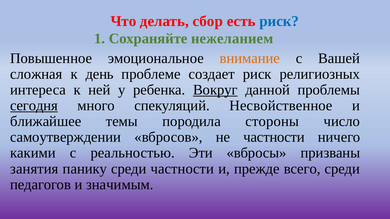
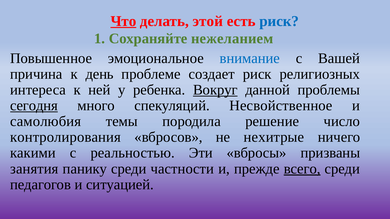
Что underline: none -> present
сбор: сбор -> этой
внимание colour: orange -> blue
сложная: сложная -> причина
ближайшее: ближайшее -> самолюбия
стороны: стороны -> решение
самоутверждении: самоутверждении -> контролирования
не частности: частности -> нехитрые
всего underline: none -> present
значимым: значимым -> ситуацией
